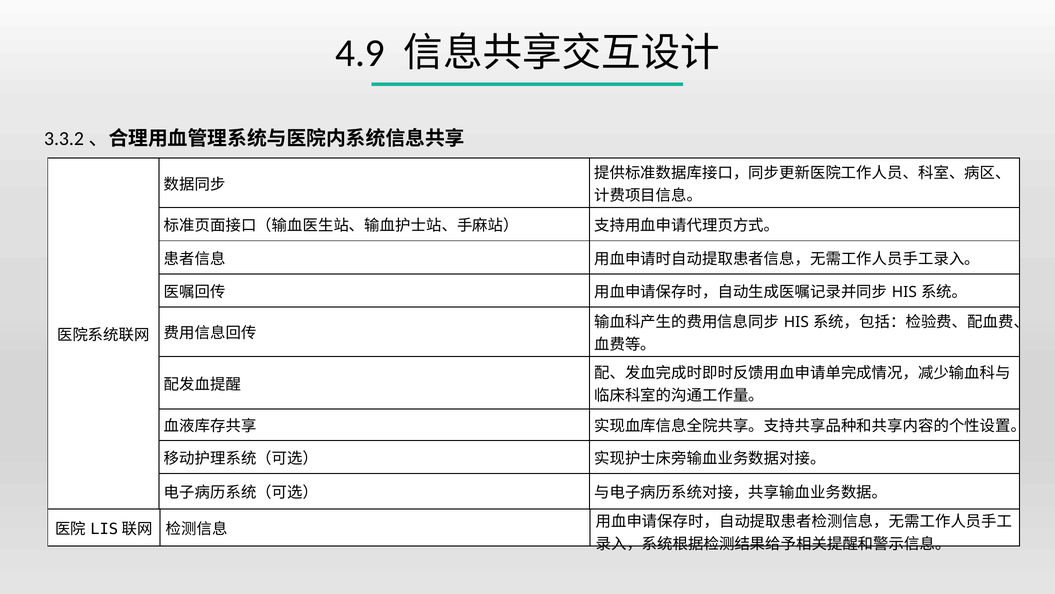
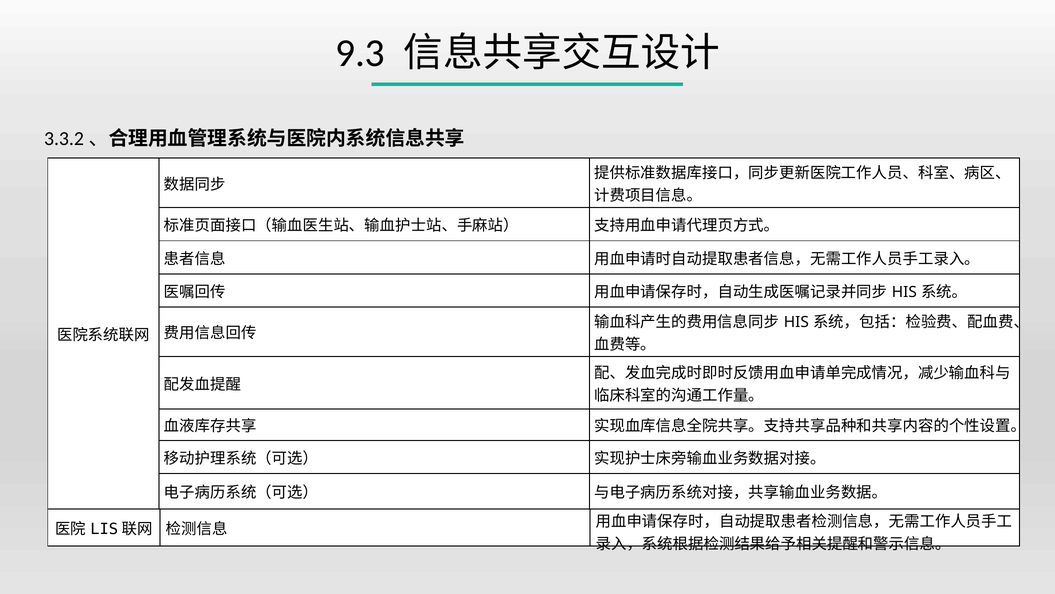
4.9: 4.9 -> 9.3
